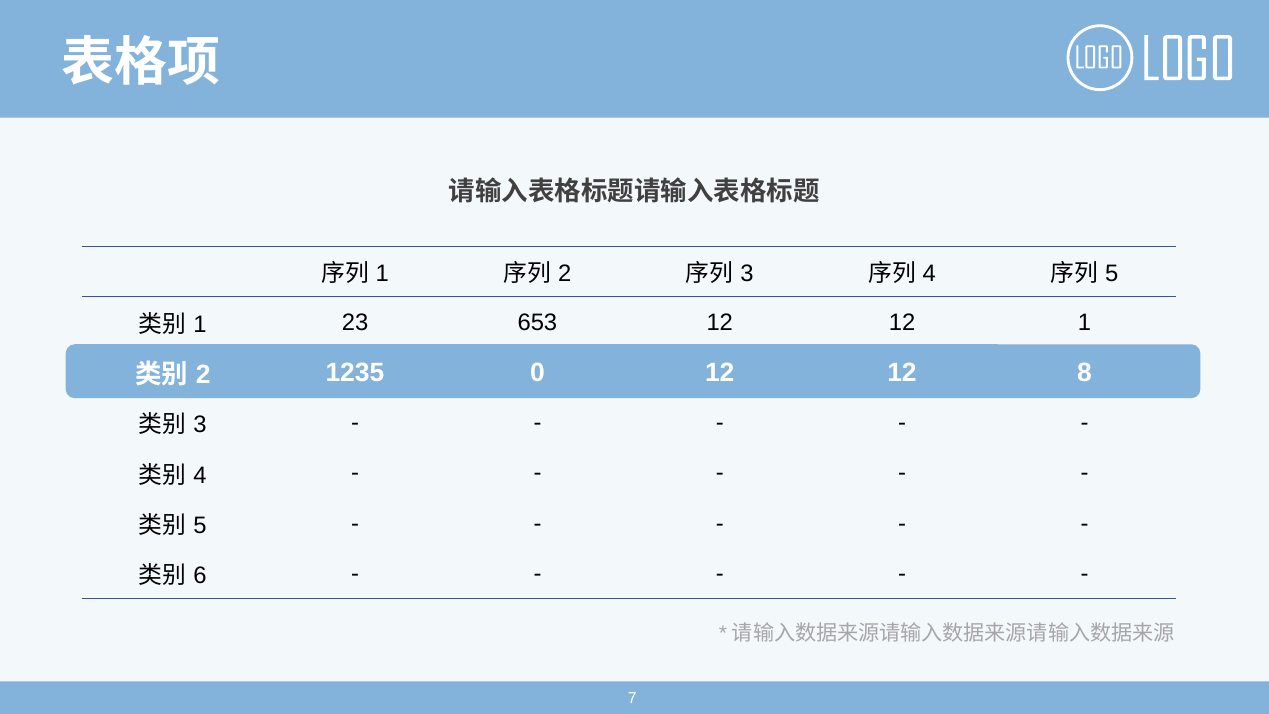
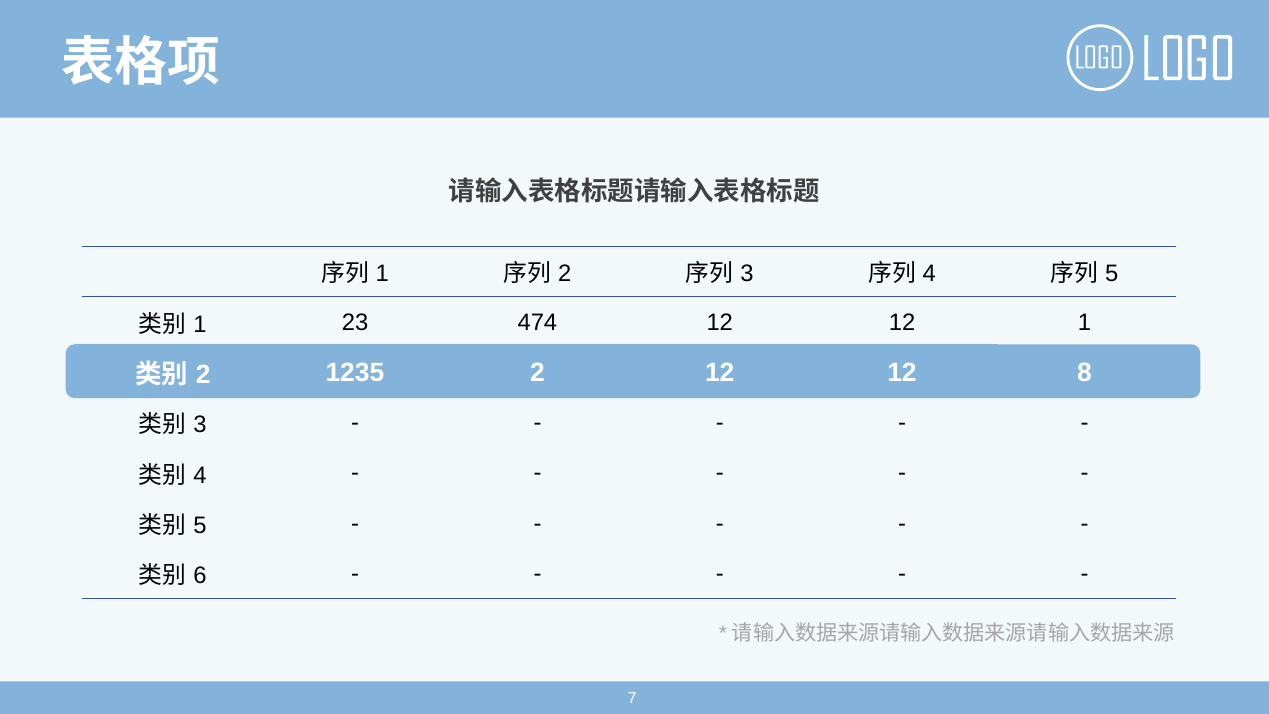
653: 653 -> 474
1235 0: 0 -> 2
